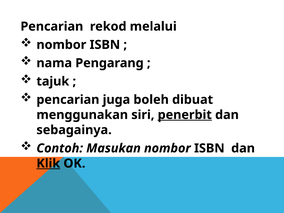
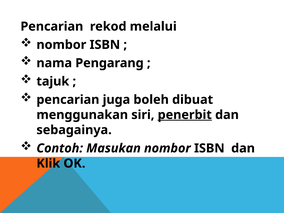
Klik underline: present -> none
